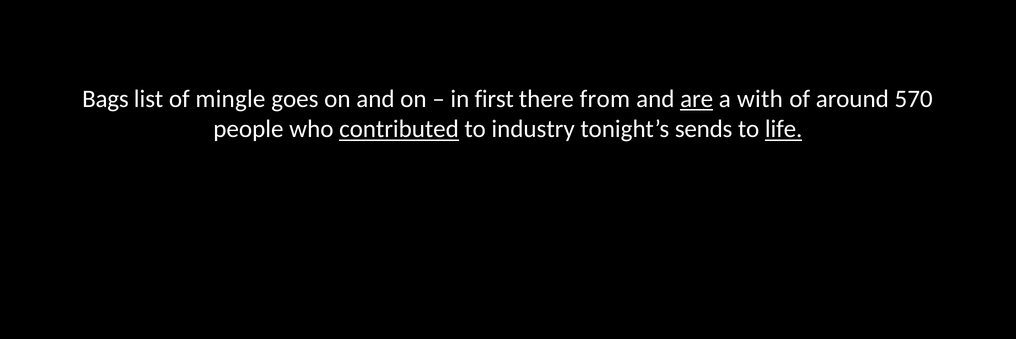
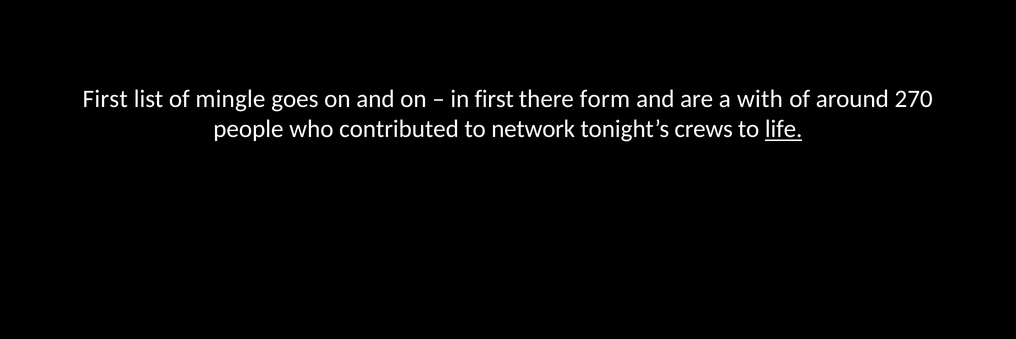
Bags at (105, 99): Bags -> First
from: from -> form
are underline: present -> none
570: 570 -> 270
contributed underline: present -> none
industry: industry -> network
sends: sends -> crews
